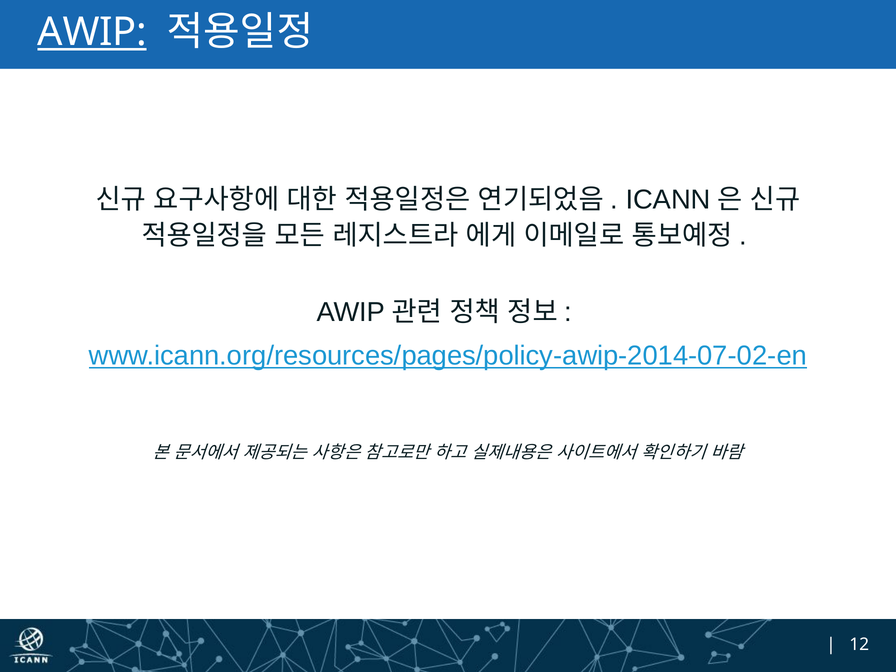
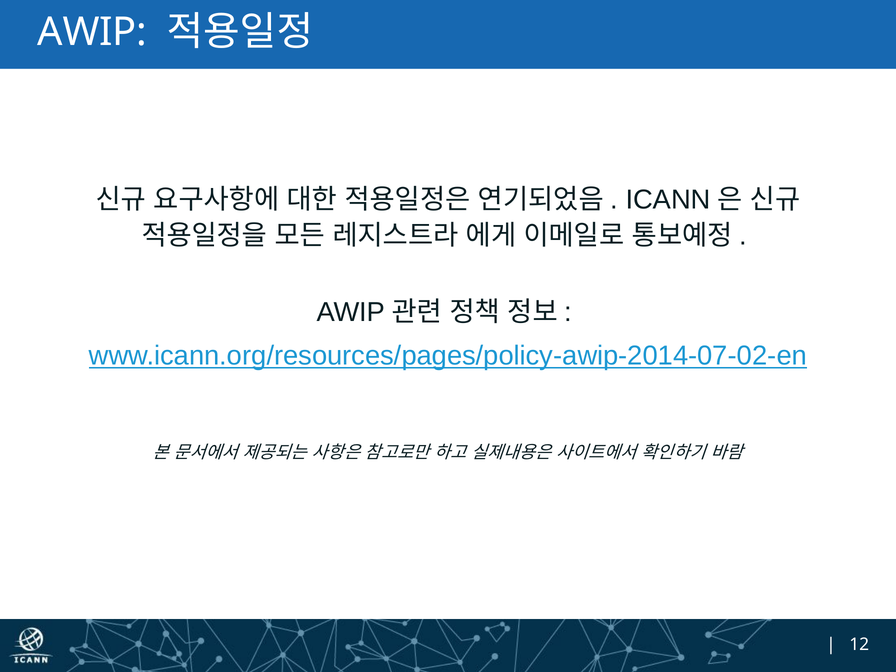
AWIP underline: present -> none
